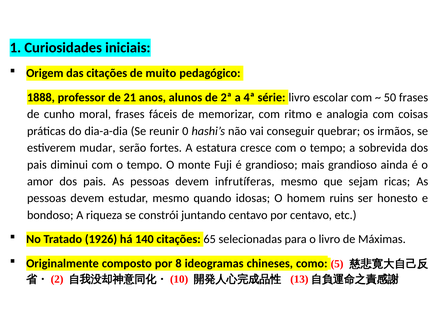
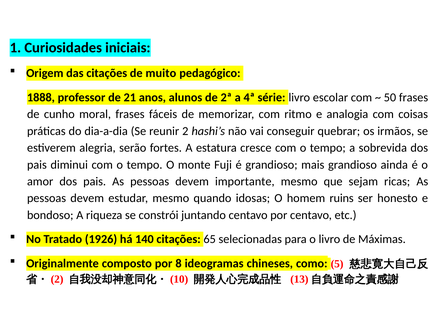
0: 0 -> 2
mudar: mudar -> alegria
infrutíferas: infrutíferas -> importante
